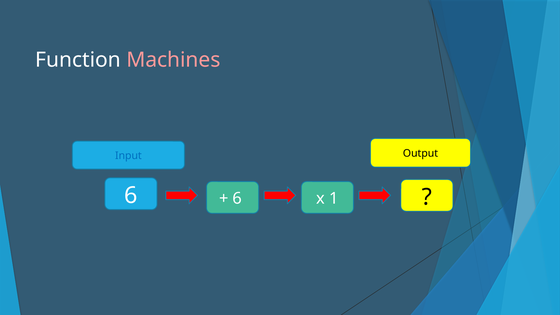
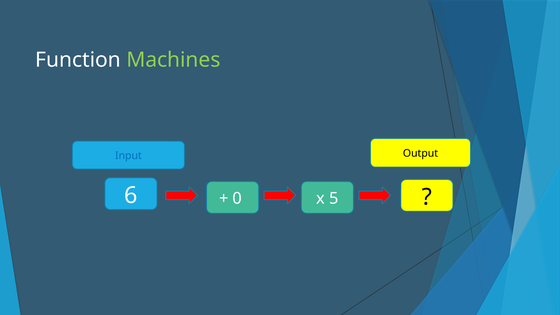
Machines colour: pink -> light green
6 at (237, 199): 6 -> 0
1: 1 -> 5
